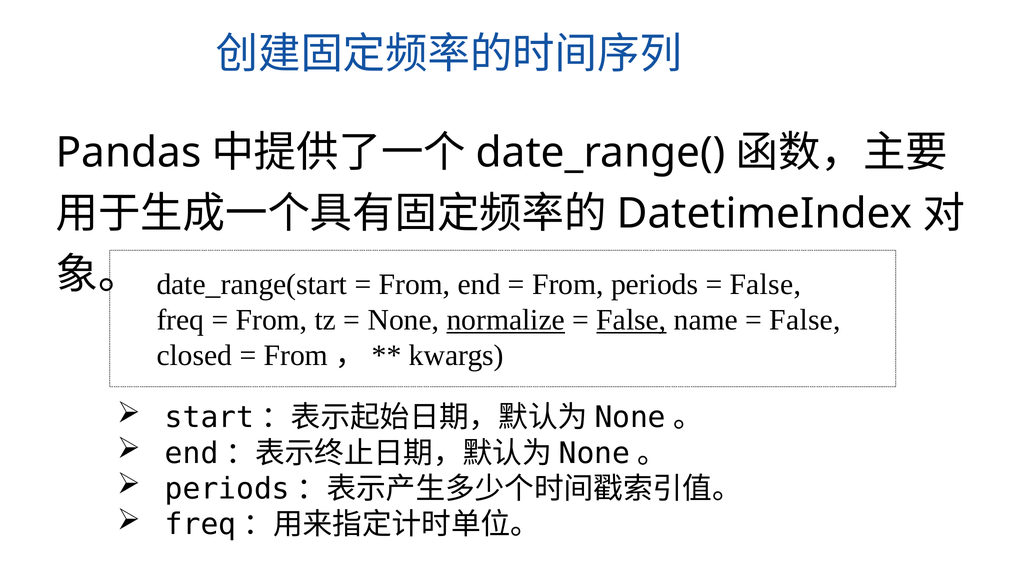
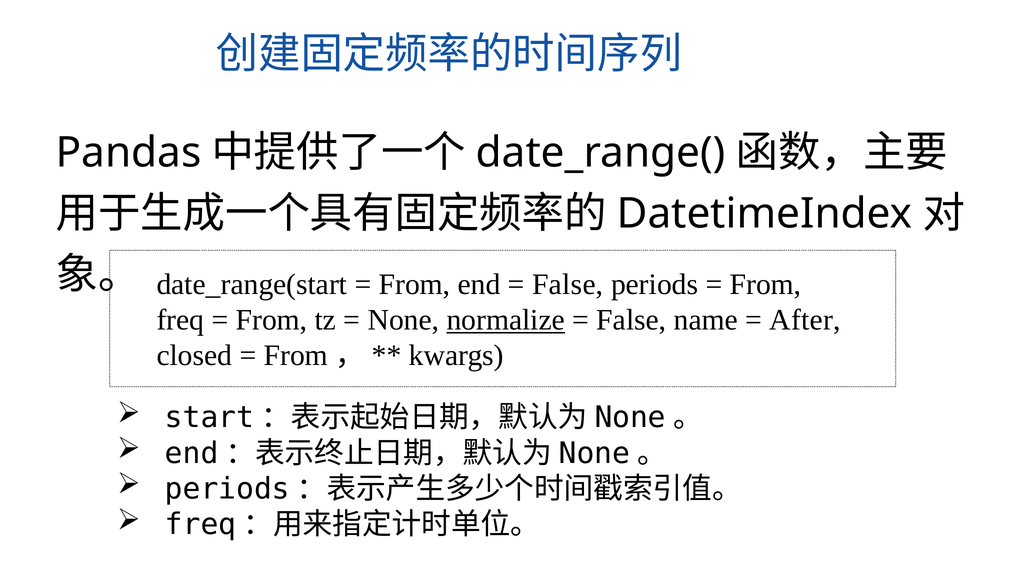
From at (568, 284): From -> False
False at (765, 284): False -> From
False at (631, 320) underline: present -> none
False at (805, 320): False -> After
